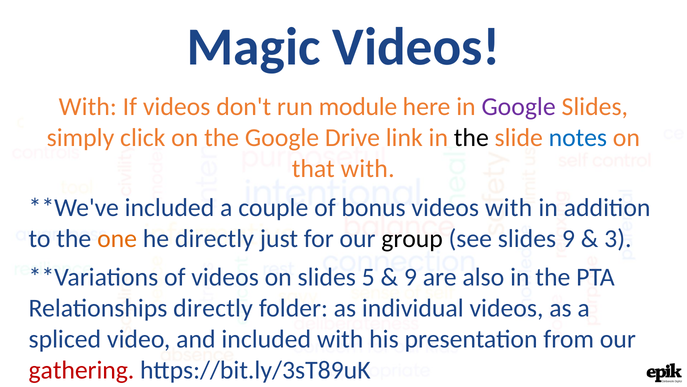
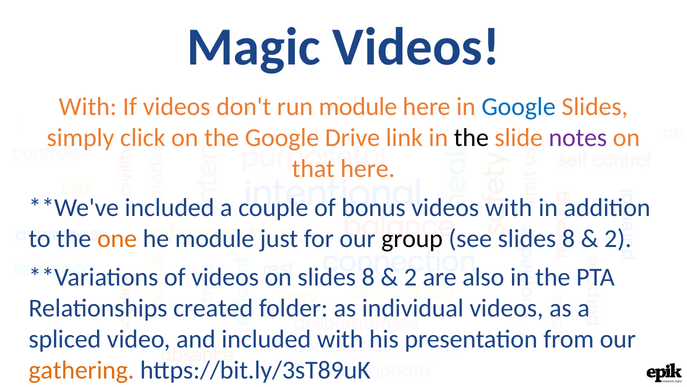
Google at (519, 107) colour: purple -> blue
notes colour: blue -> purple
that with: with -> here
he directly: directly -> module
see slides 9: 9 -> 8
3 at (618, 238): 3 -> 2
on slides 5: 5 -> 8
9 at (410, 277): 9 -> 2
Relationships directly: directly -> created
gathering colour: red -> orange
